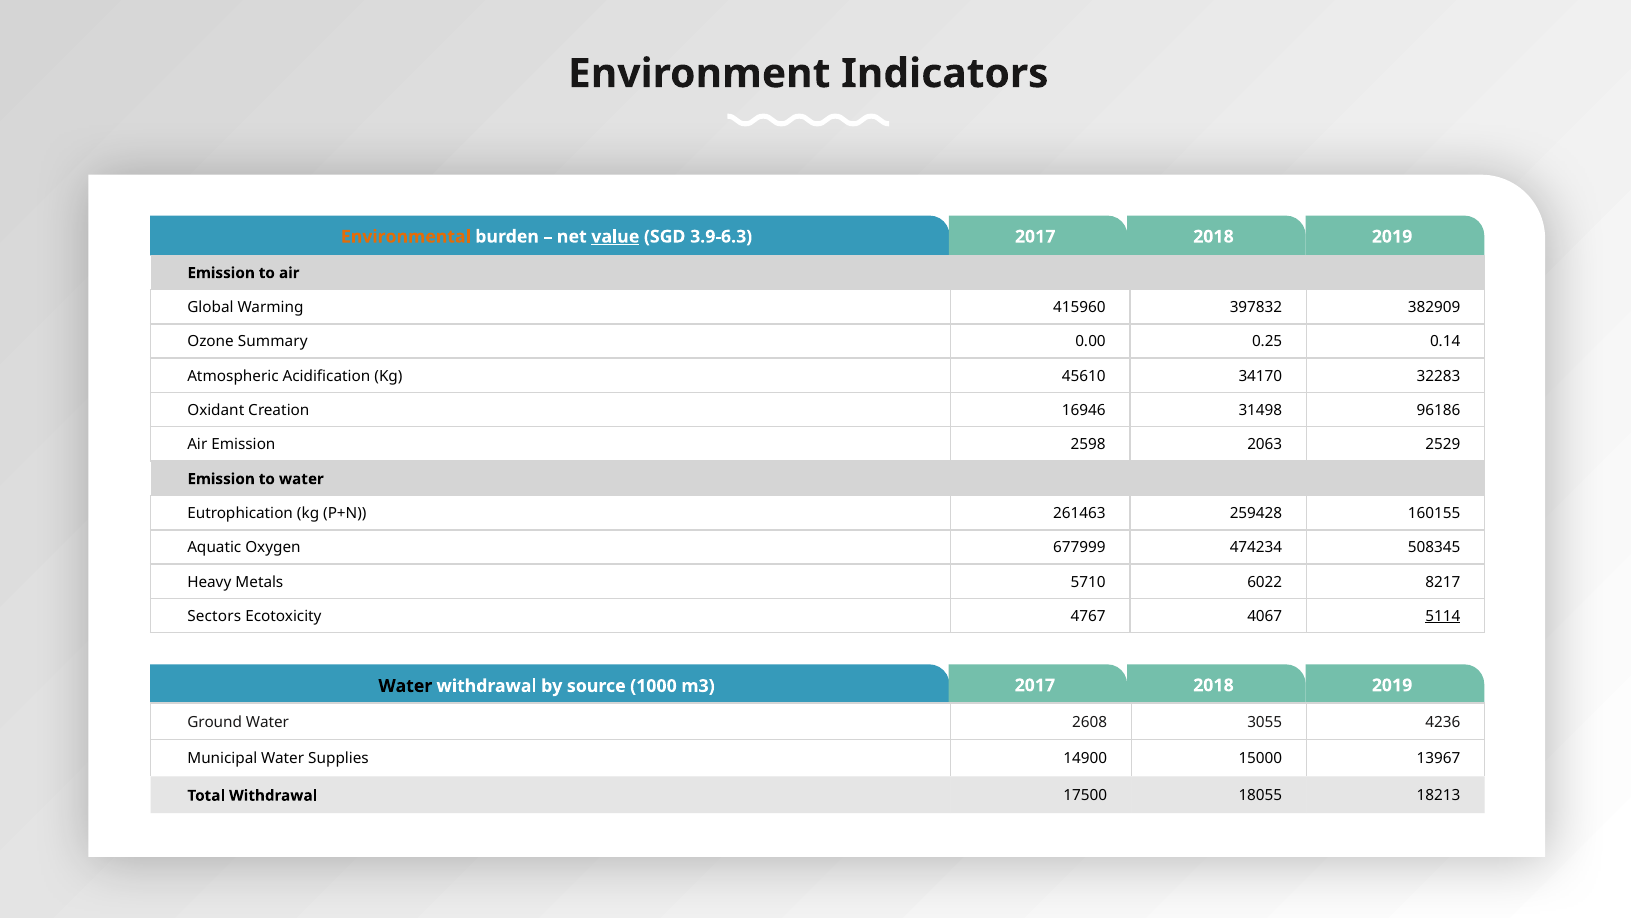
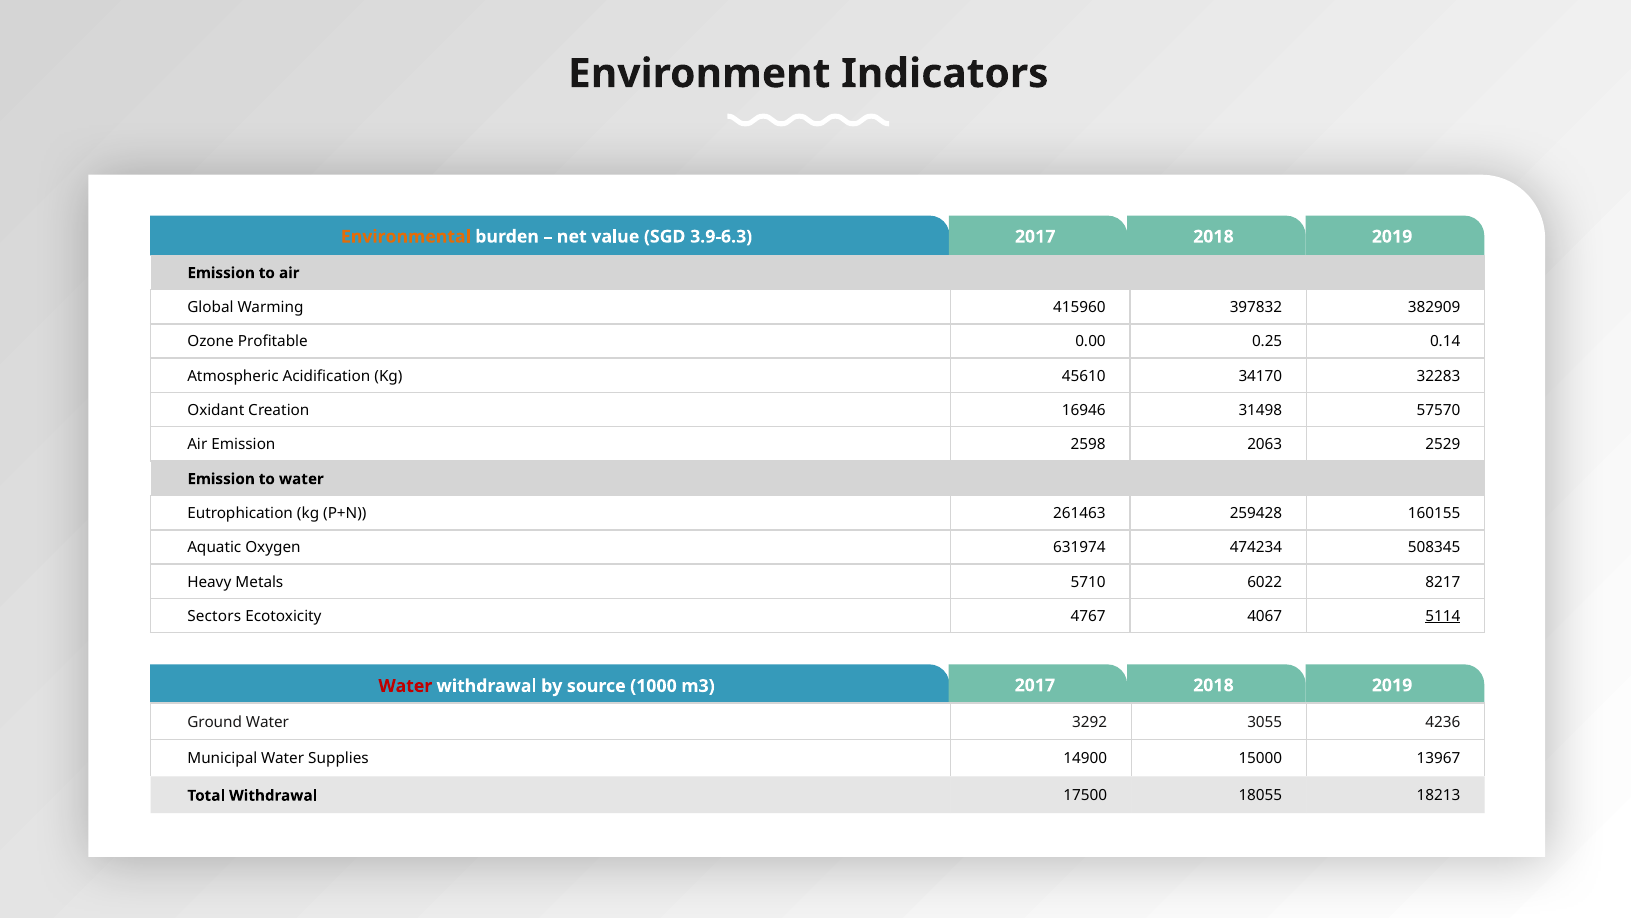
value underline: present -> none
Summary: Summary -> Profitable
96186: 96186 -> 57570
677999: 677999 -> 631974
Water at (405, 686) colour: black -> red
2608: 2608 -> 3292
